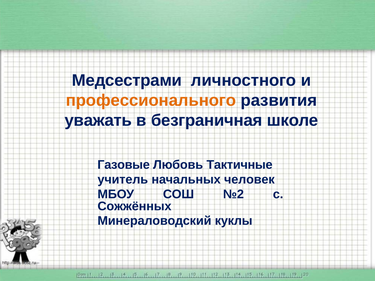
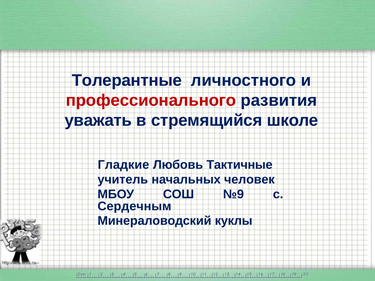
Медсестрами: Медсестрами -> Толерантные
профессионального colour: orange -> red
безграничная: безграничная -> стремящийся
Газовые: Газовые -> Гладкие
№2: №2 -> №9
Сожжённых: Сожжённых -> Сердечным
